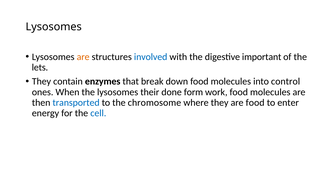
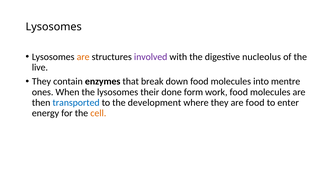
involved colour: blue -> purple
important: important -> nucleolus
lets: lets -> live
control: control -> mentre
chromosome: chromosome -> development
cell colour: blue -> orange
